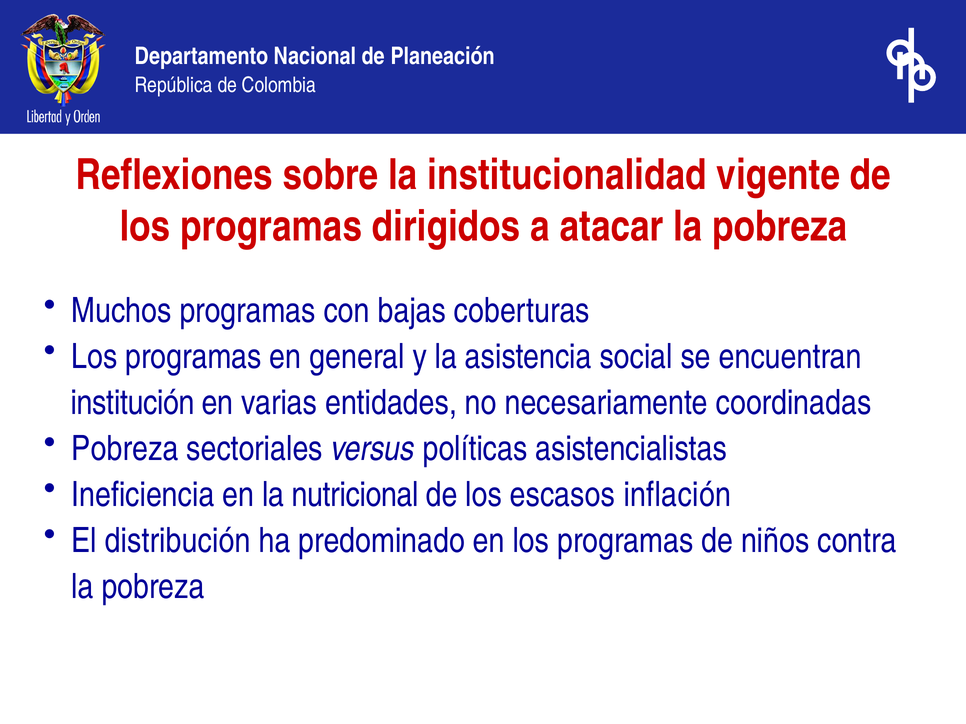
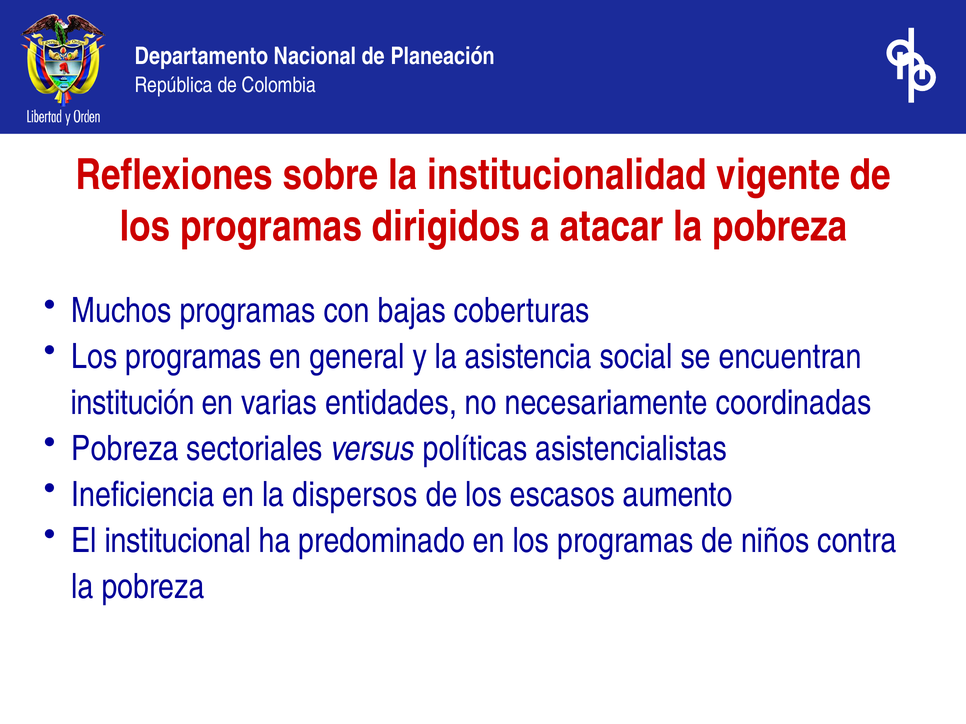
nutricional: nutricional -> dispersos
inflación: inflación -> aumento
distribución: distribución -> institucional
